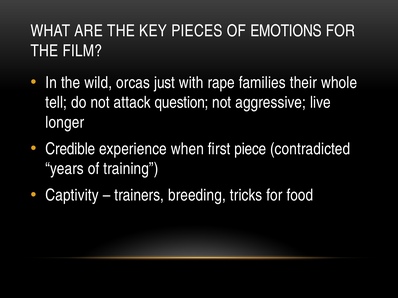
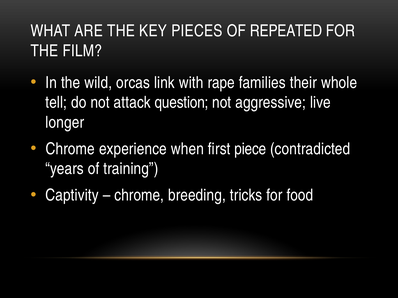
EMOTIONS: EMOTIONS -> REPEATED
just: just -> link
Credible at (70, 149): Credible -> Chrome
trainers at (139, 196): trainers -> chrome
